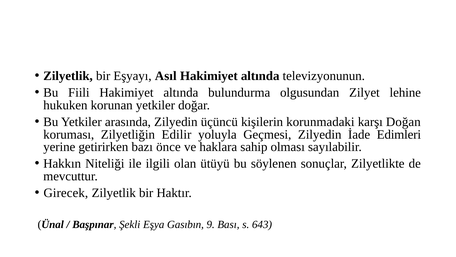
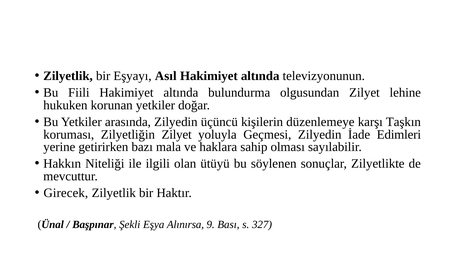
korunmadaki: korunmadaki -> düzenlemeye
Doğan: Doğan -> Taşkın
Zilyetliğin Edilir: Edilir -> Zilyet
önce: önce -> mala
Gasıbın: Gasıbın -> Alınırsa
643: 643 -> 327
